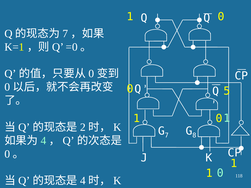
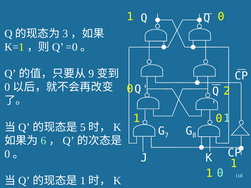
7 at (65, 34): 7 -> 3
0 at (91, 74): 0 -> 9
5: 5 -> 2
2: 2 -> 5
4 at (43, 141): 4 -> 6
4 at (83, 181): 4 -> 1
